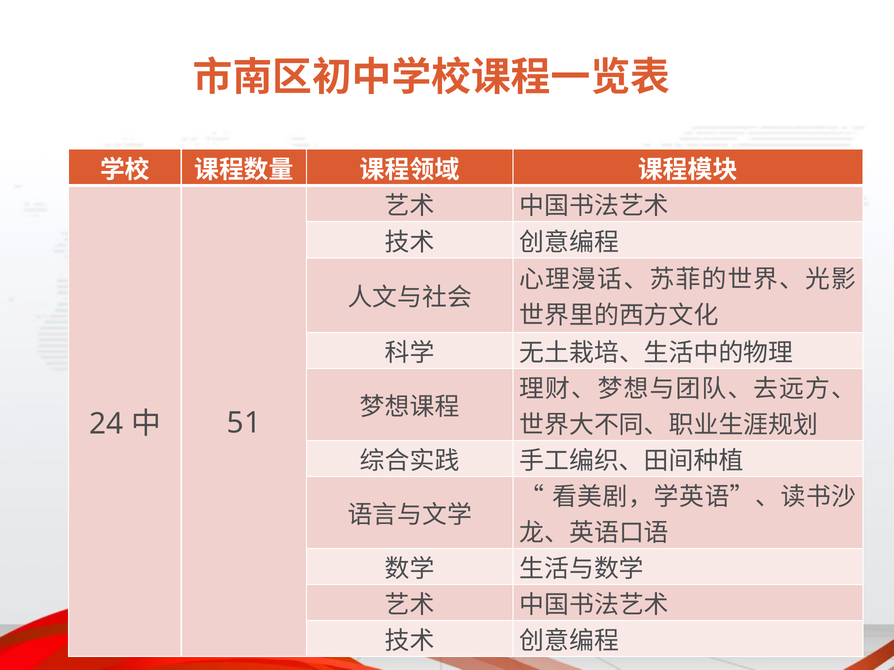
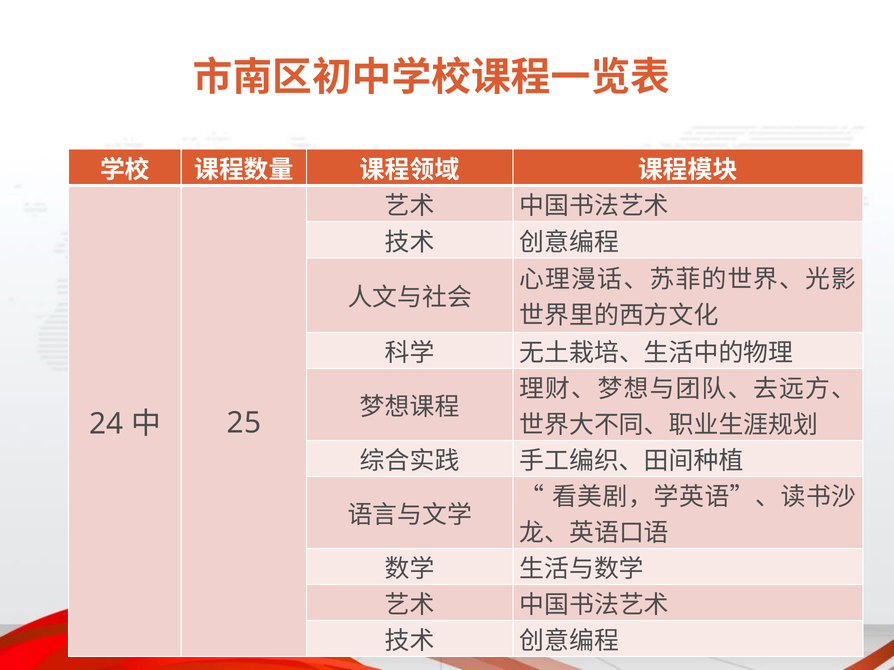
51: 51 -> 25
